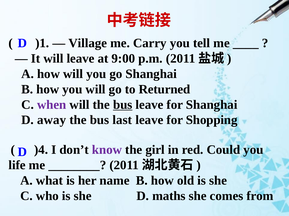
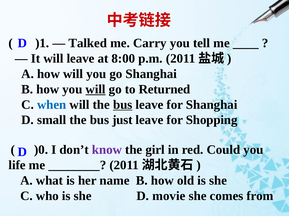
Village: Village -> Talked
9:00: 9:00 -> 8:00
will at (96, 90) underline: none -> present
when colour: purple -> blue
away: away -> small
last: last -> just
)4: )4 -> )0
maths: maths -> movie
